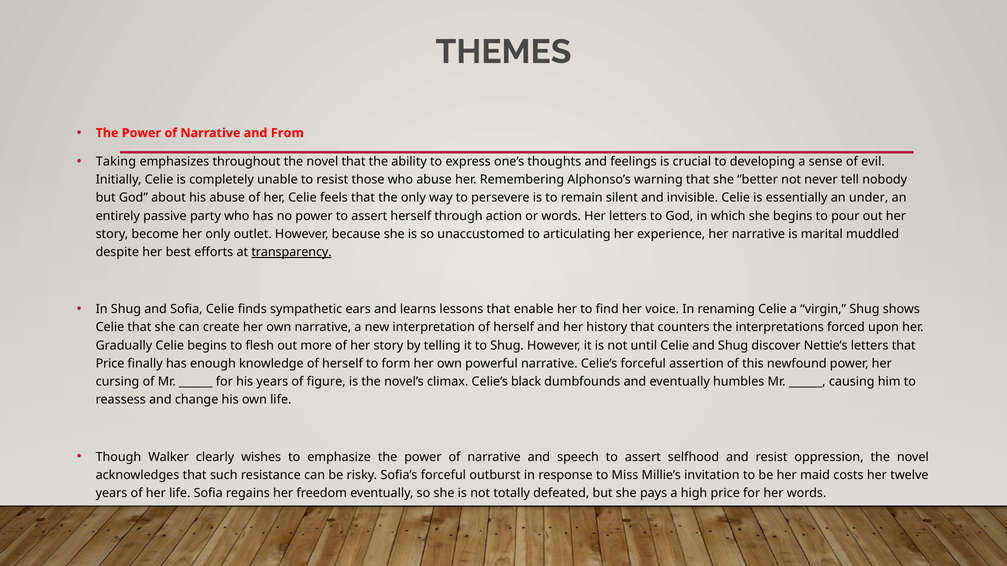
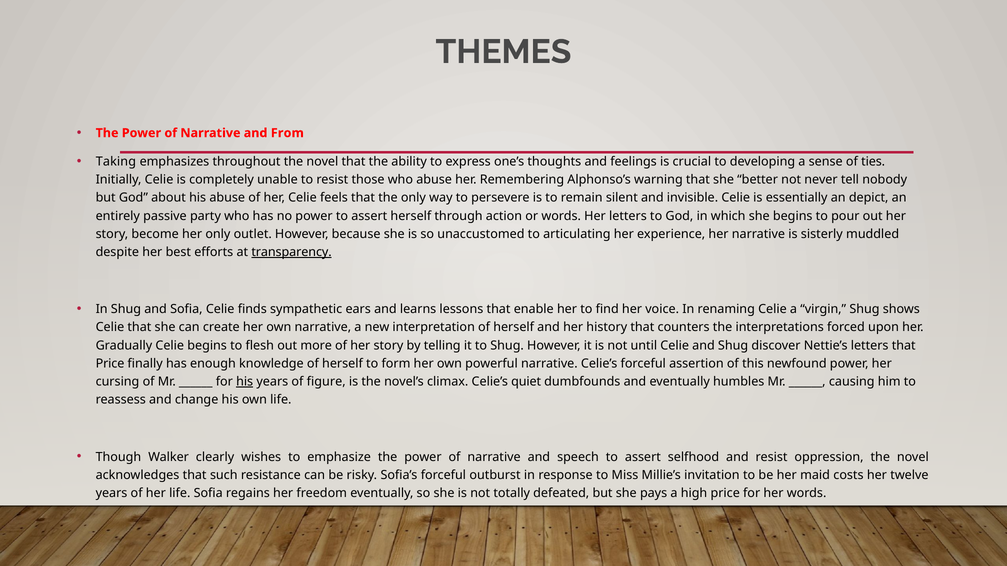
evil: evil -> ties
under: under -> depict
marital: marital -> sisterly
his at (245, 382) underline: none -> present
black: black -> quiet
